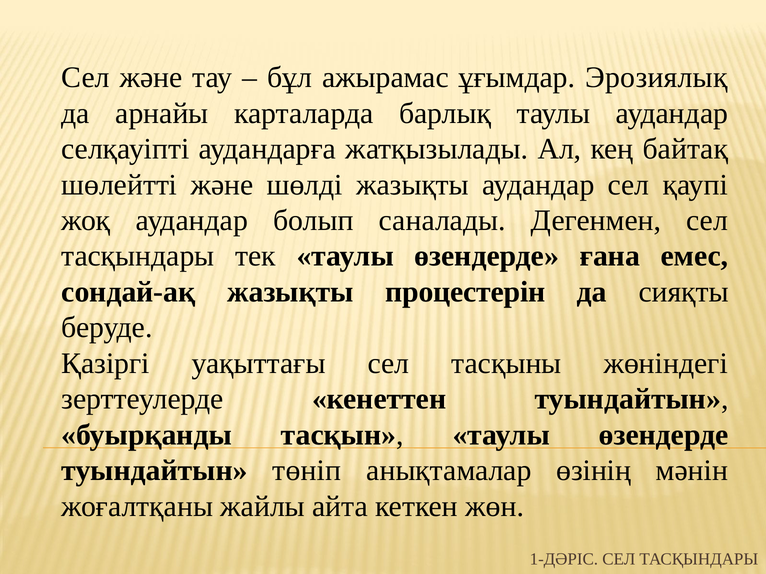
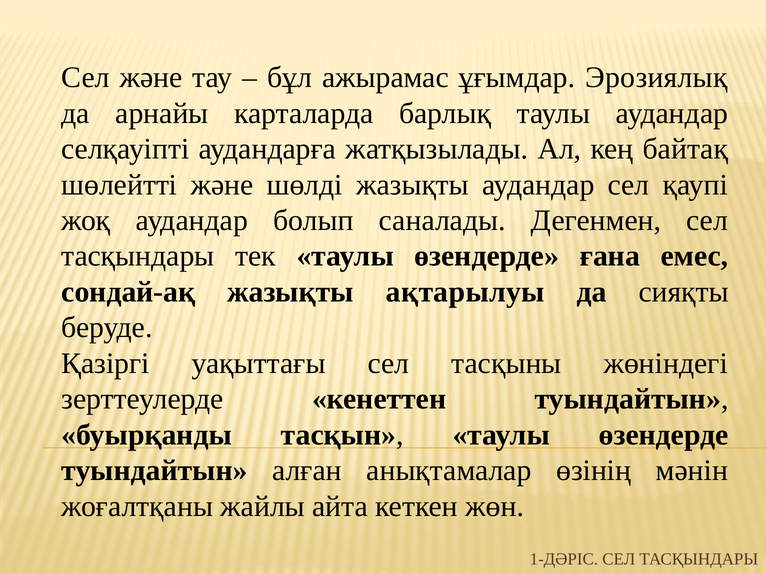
процестерін: процестерін -> ақтарылуы
төніп: төніп -> алған
